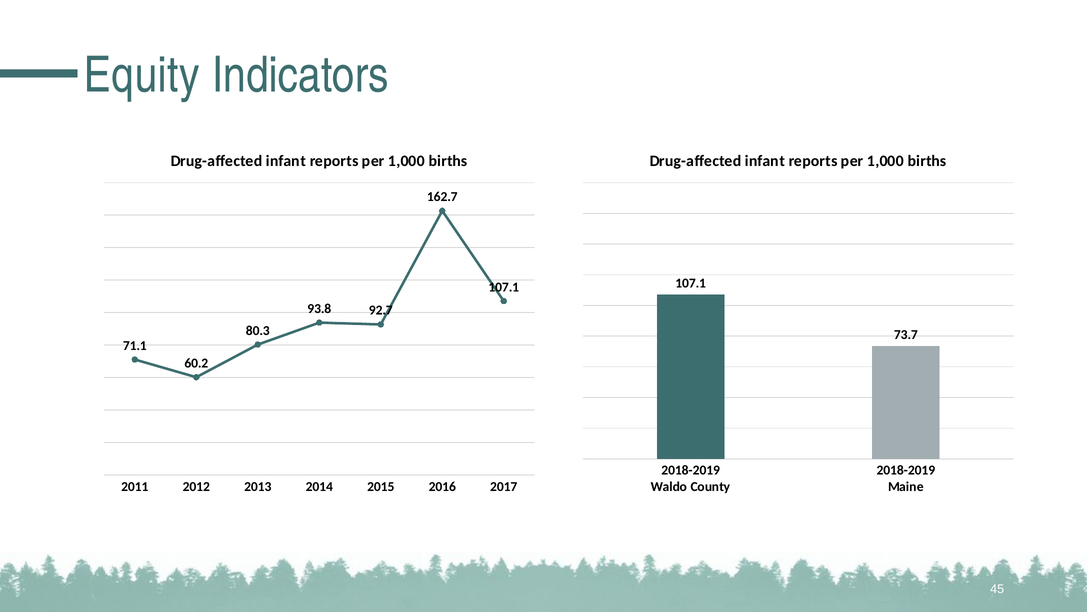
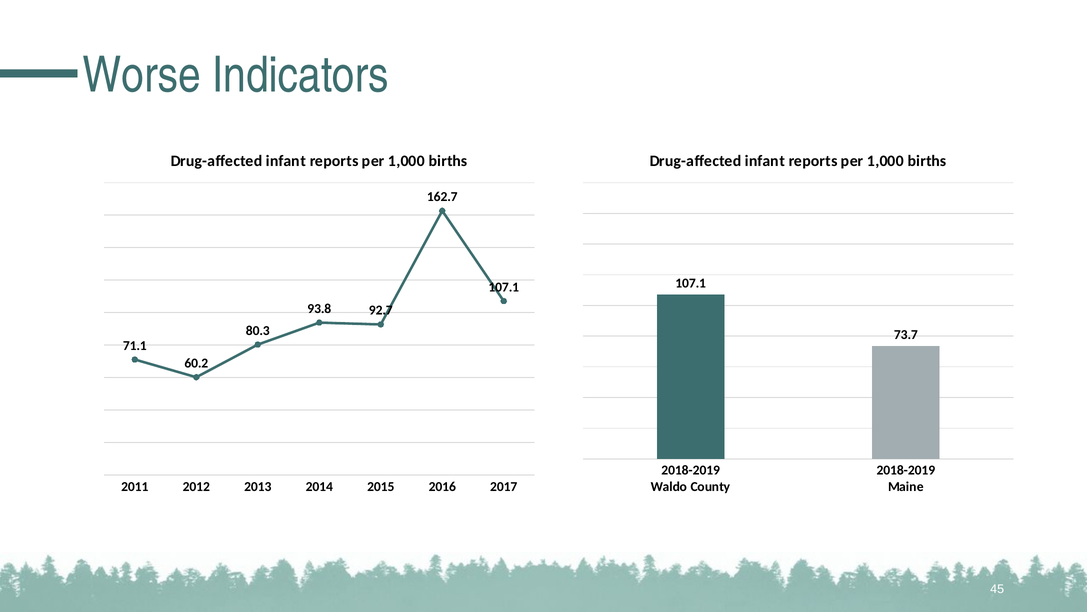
Equity: Equity -> Worse
